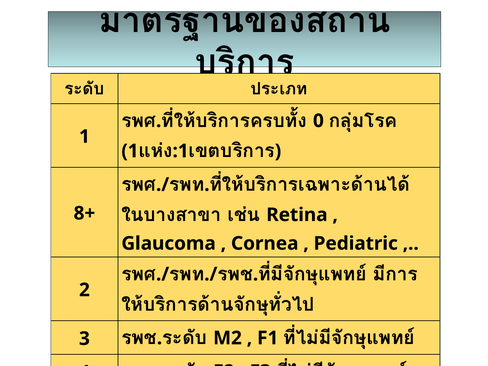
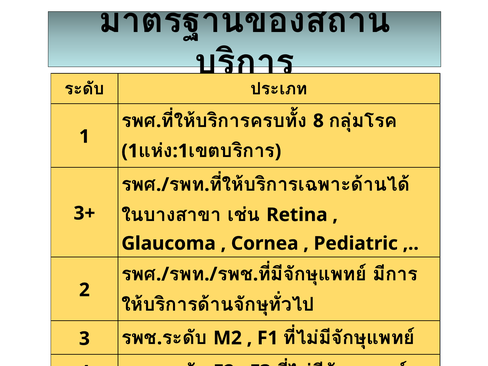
0: 0 -> 8
8+: 8+ -> 3+
